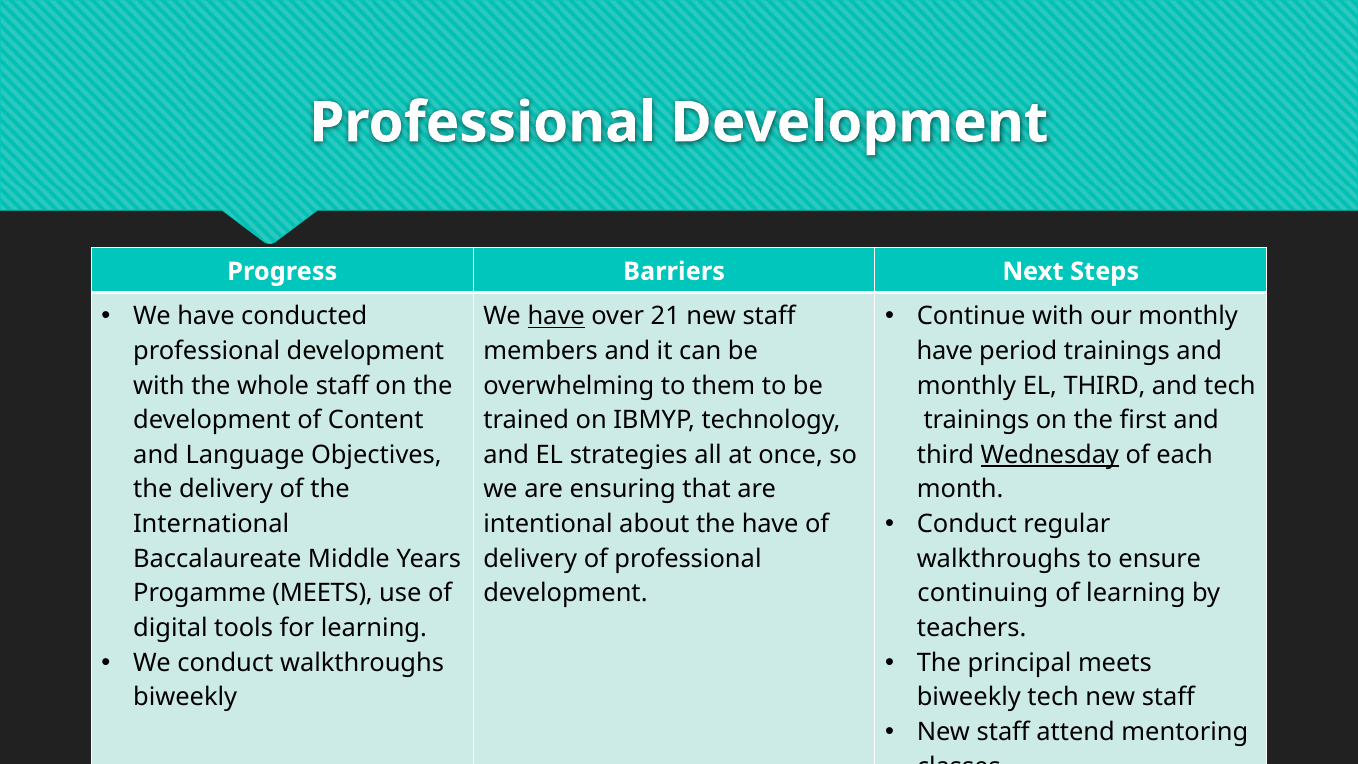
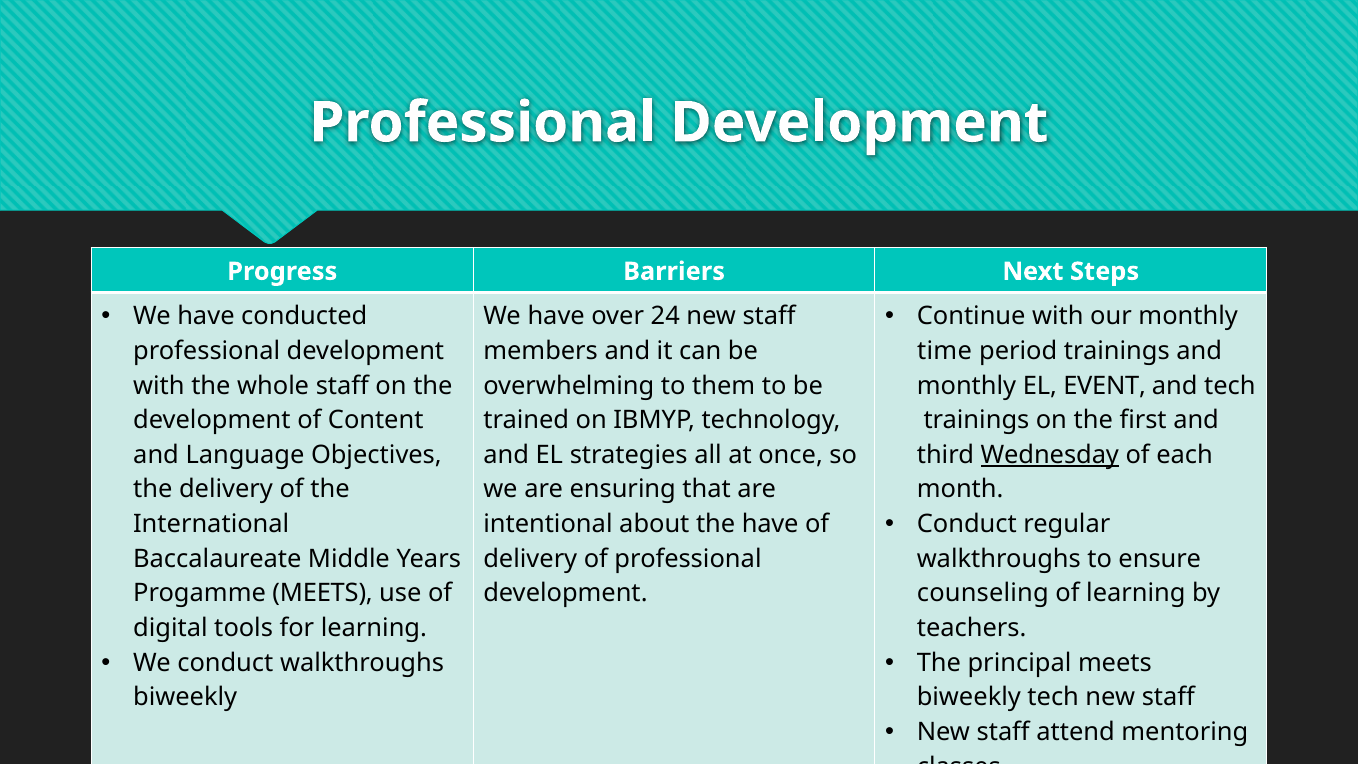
have at (556, 316) underline: present -> none
21: 21 -> 24
have at (945, 351): have -> time
EL THIRD: THIRD -> EVENT
continuing: continuing -> counseling
